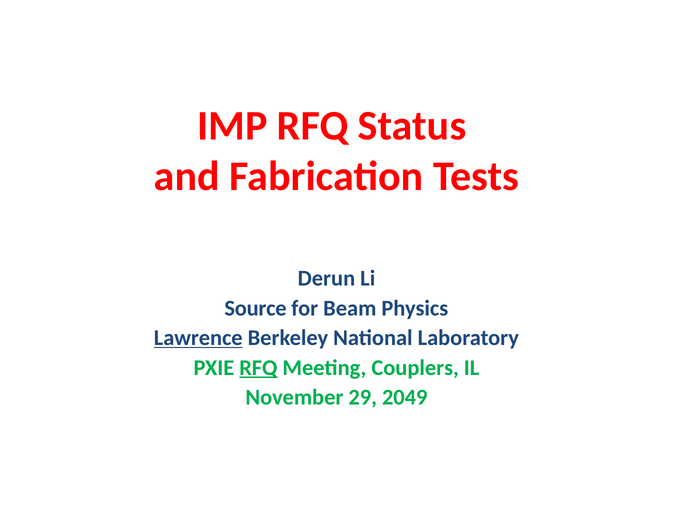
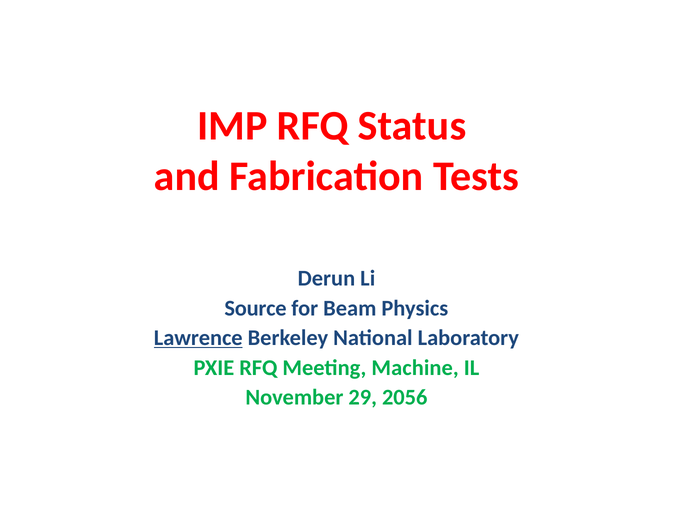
RFQ at (258, 367) underline: present -> none
Couplers: Couplers -> Machine
2049: 2049 -> 2056
